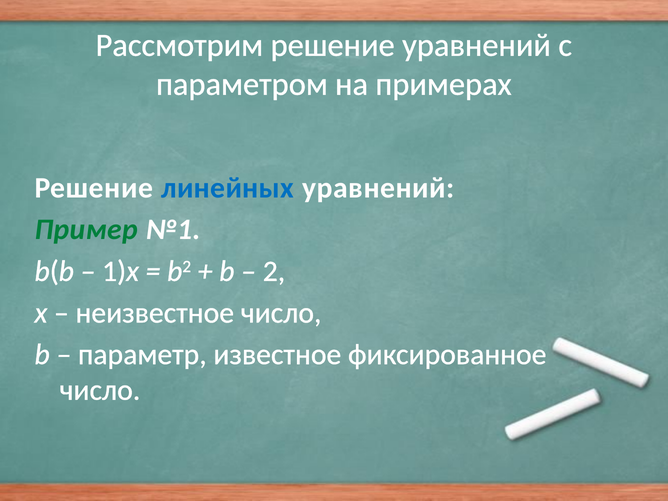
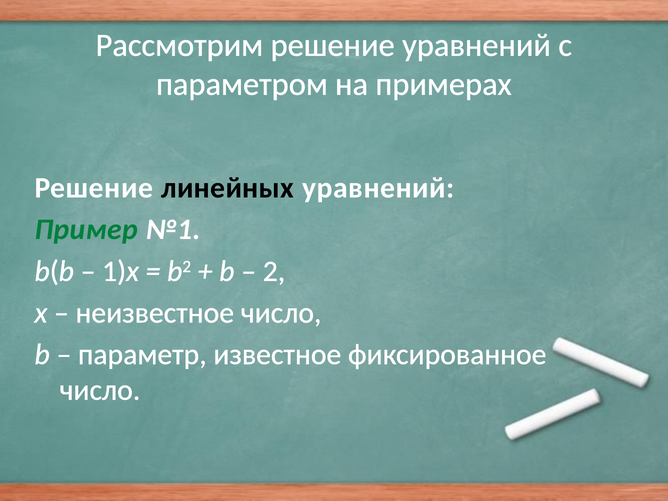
линейных colour: blue -> black
